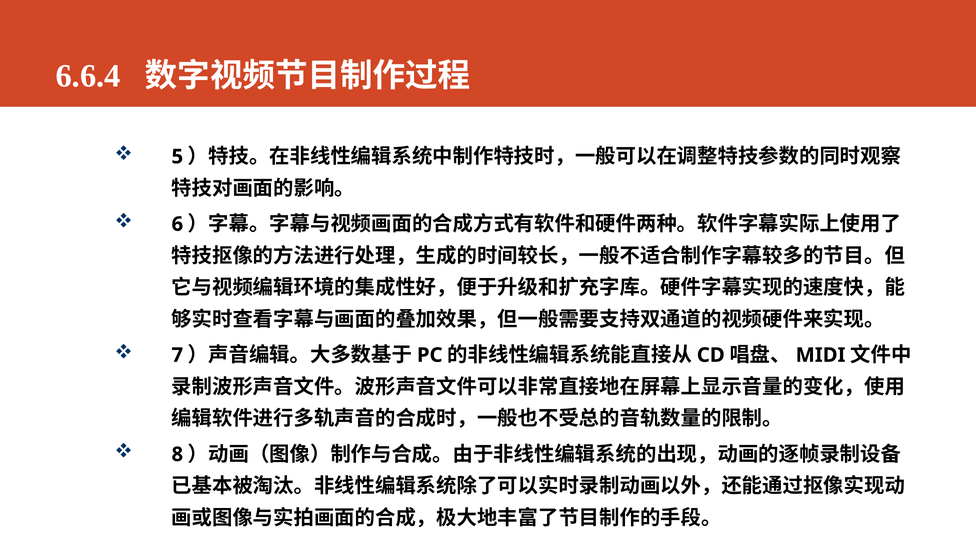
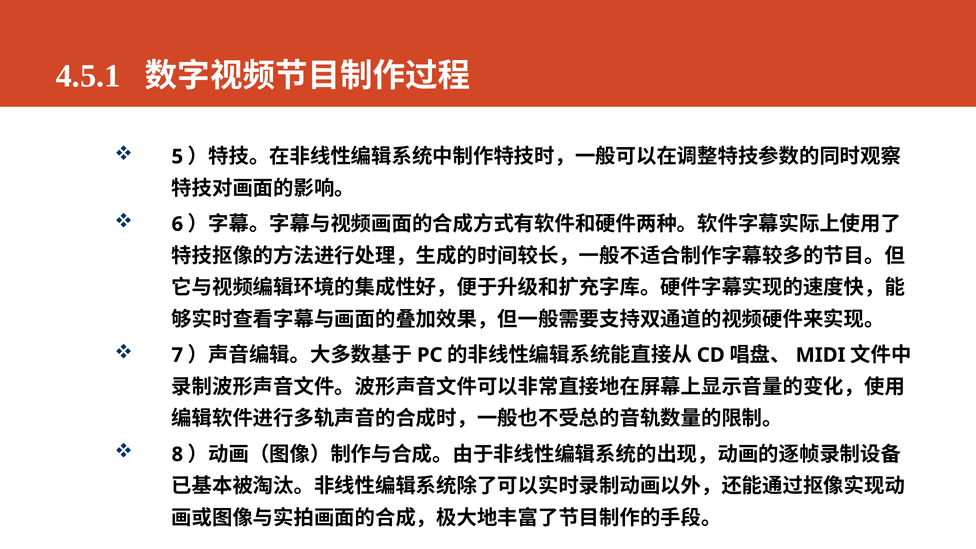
6.6.4: 6.6.4 -> 4.5.1
